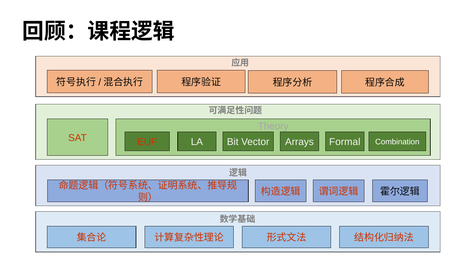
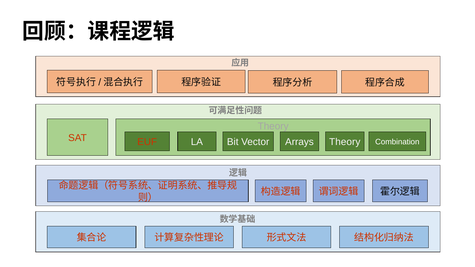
Arrays Formal: Formal -> Theory
